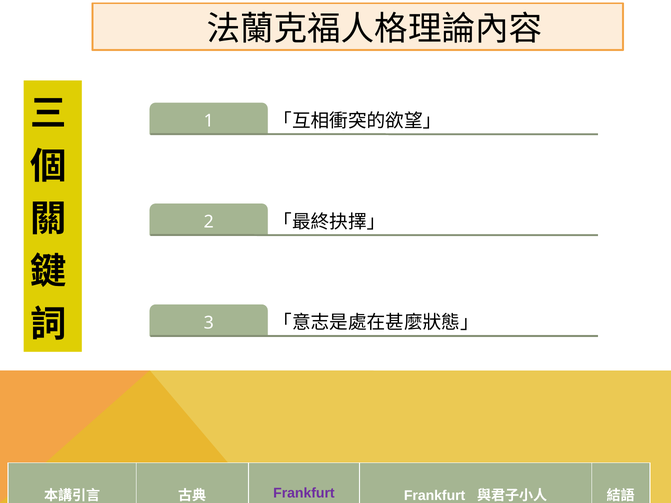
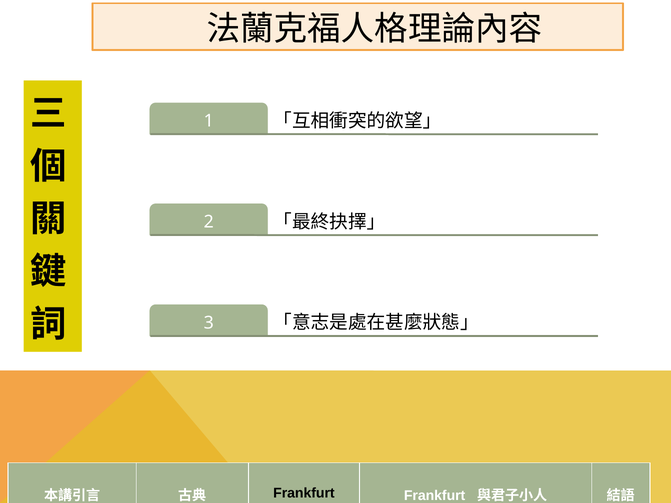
Frankfurt at (304, 493) colour: purple -> black
